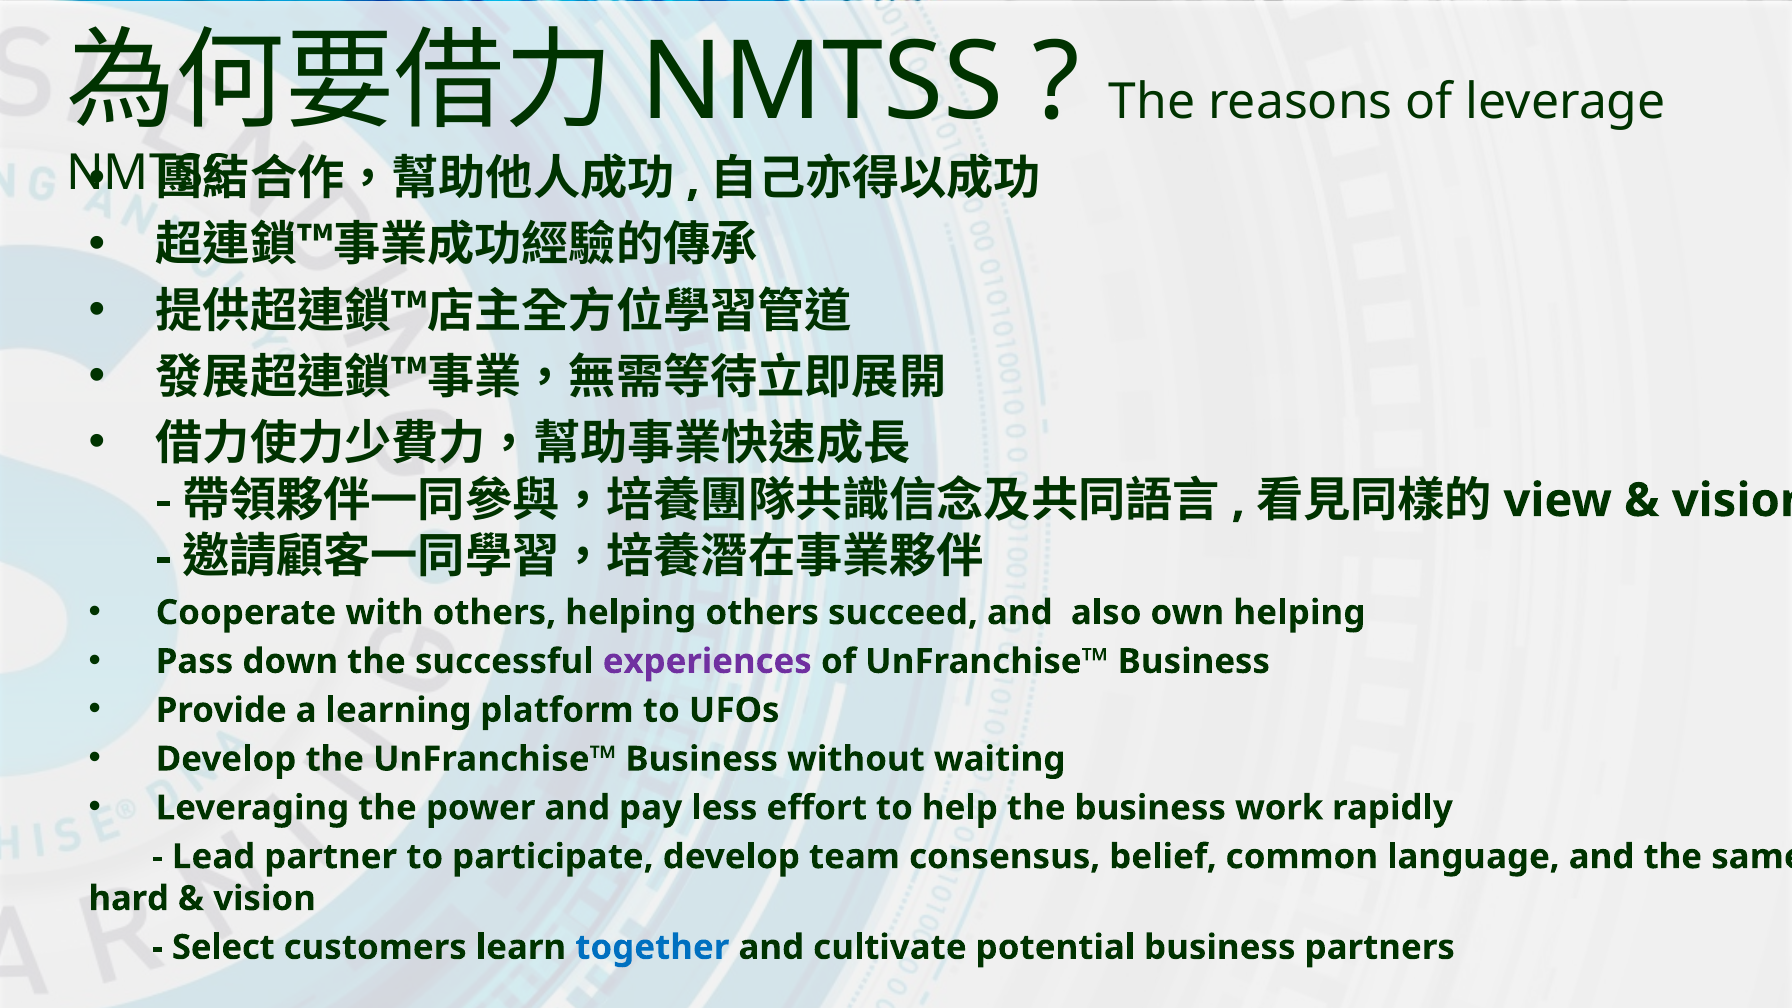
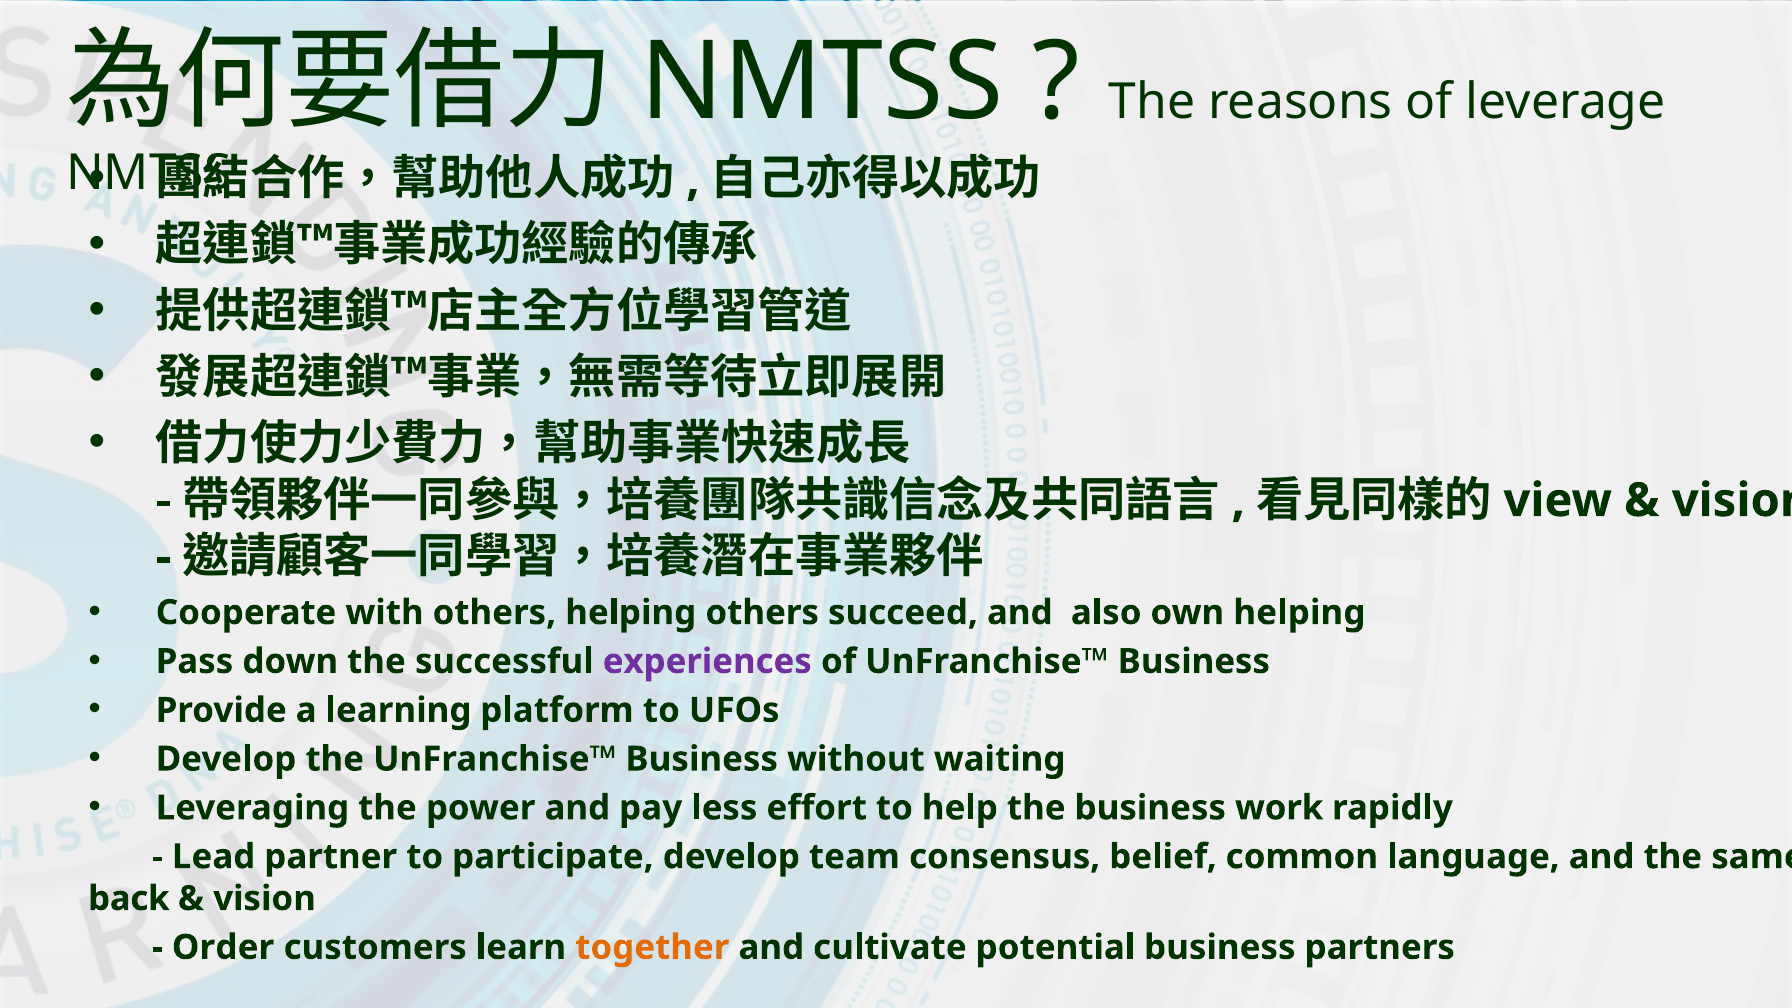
hard: hard -> back
Select: Select -> Order
together colour: blue -> orange
